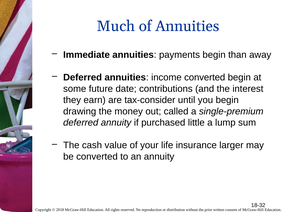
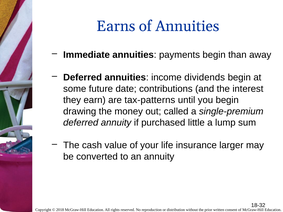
Much: Much -> Earns
income converted: converted -> dividends
tax-consider: tax-consider -> tax-patterns
